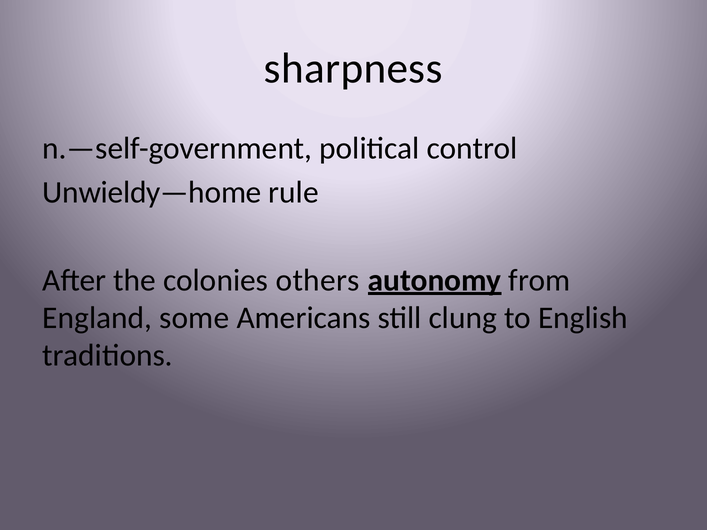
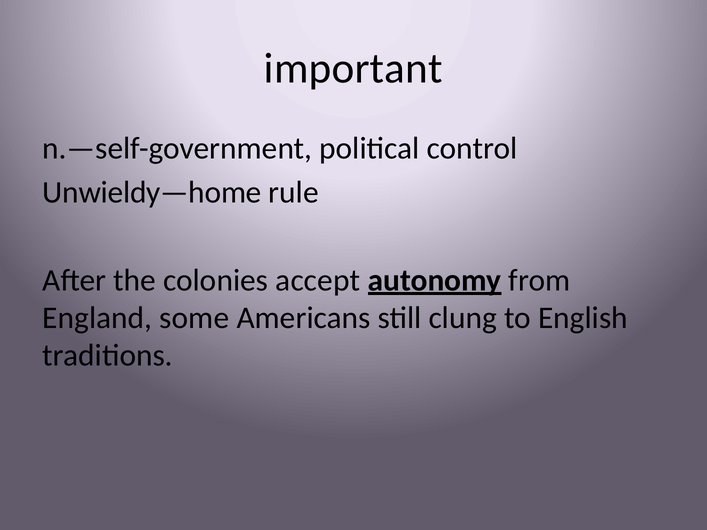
sharpness: sharpness -> important
others: others -> accept
